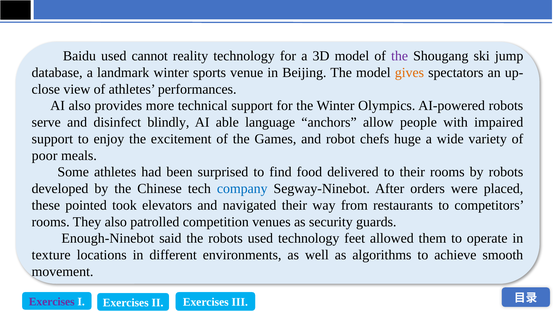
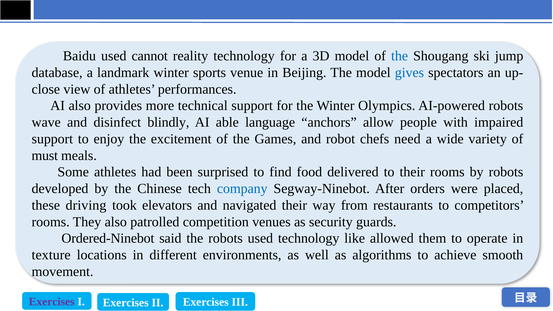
the at (400, 56) colour: purple -> blue
gives colour: orange -> blue
serve: serve -> wave
huge: huge -> need
poor: poor -> must
pointed: pointed -> driving
Enough-Ninebot: Enough-Ninebot -> Ordered-Ninebot
feet: feet -> like
